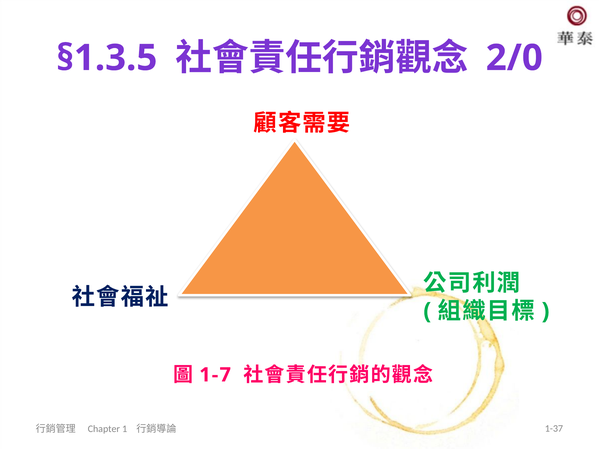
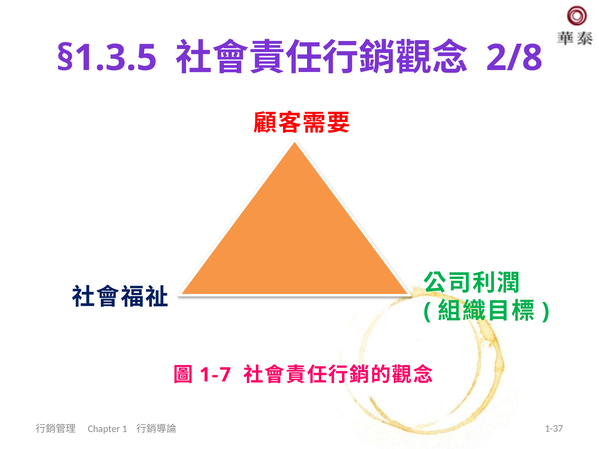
2/0: 2/0 -> 2/8
